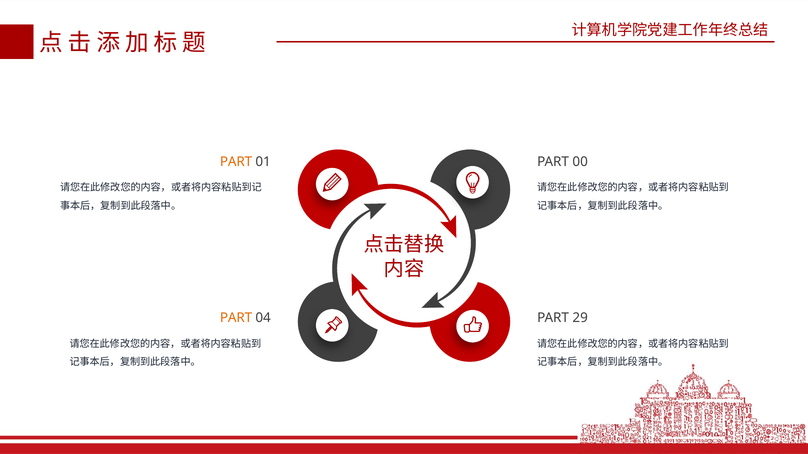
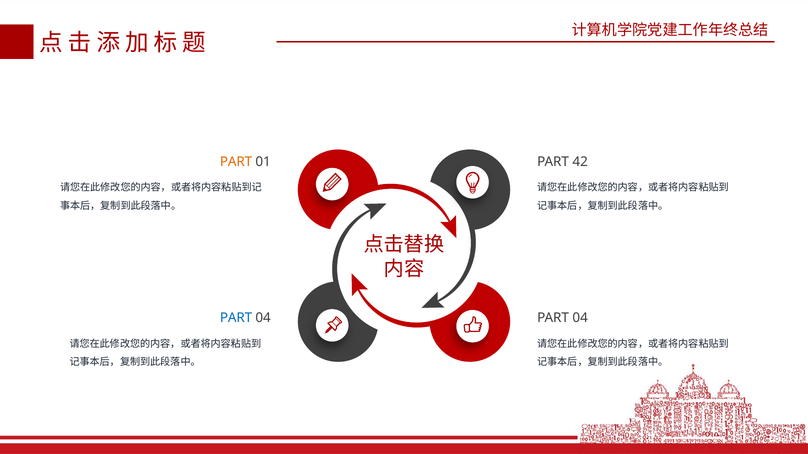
00: 00 -> 42
PART at (236, 318) colour: orange -> blue
29 at (580, 318): 29 -> 04
